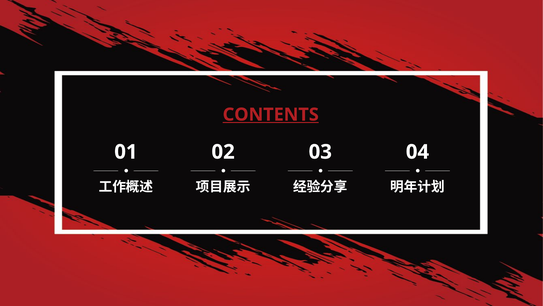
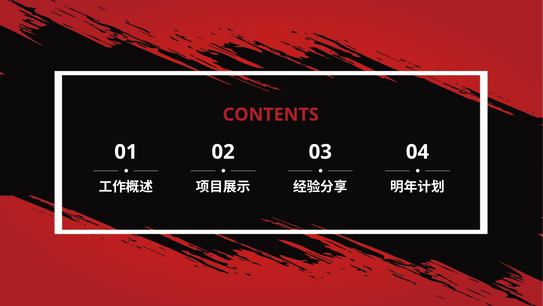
CONTENTS underline: present -> none
